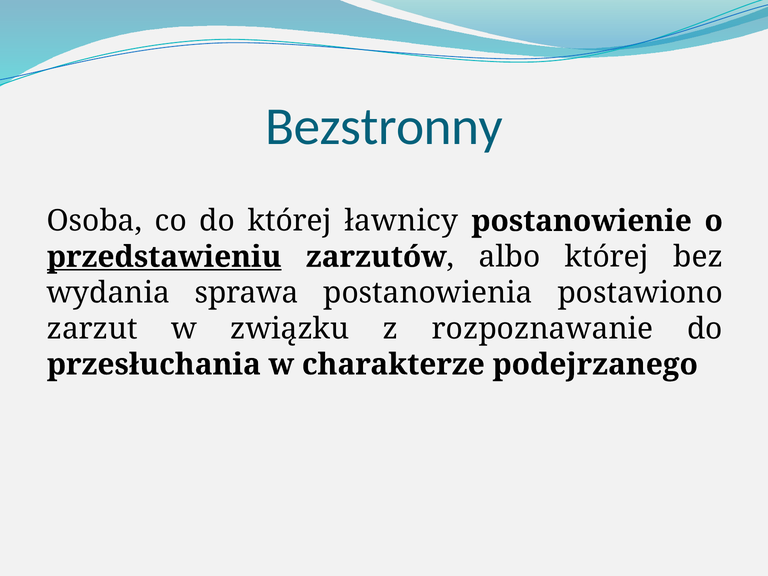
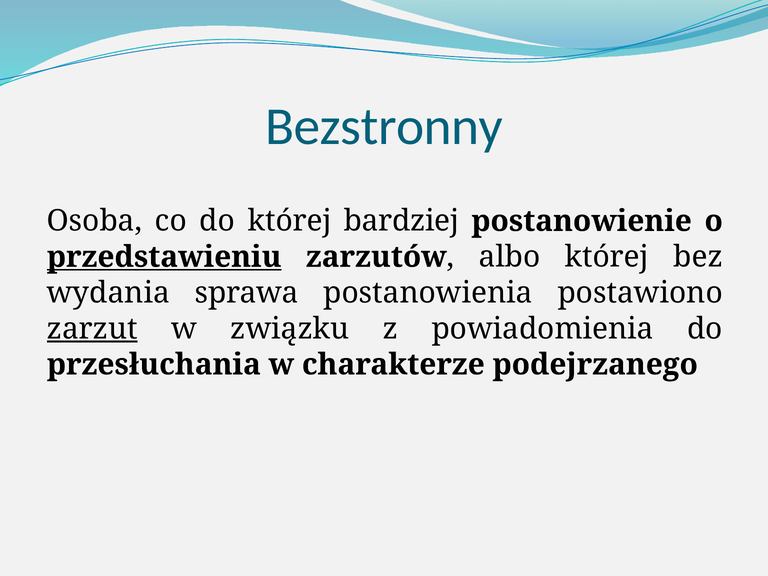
ławnicy: ławnicy -> bardziej
zarzut underline: none -> present
rozpoznawanie: rozpoznawanie -> powiadomienia
